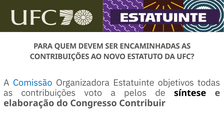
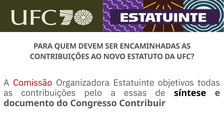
Comissão colour: blue -> red
voto: voto -> pelo
pelos: pelos -> essas
elaboração: elaboração -> documento
